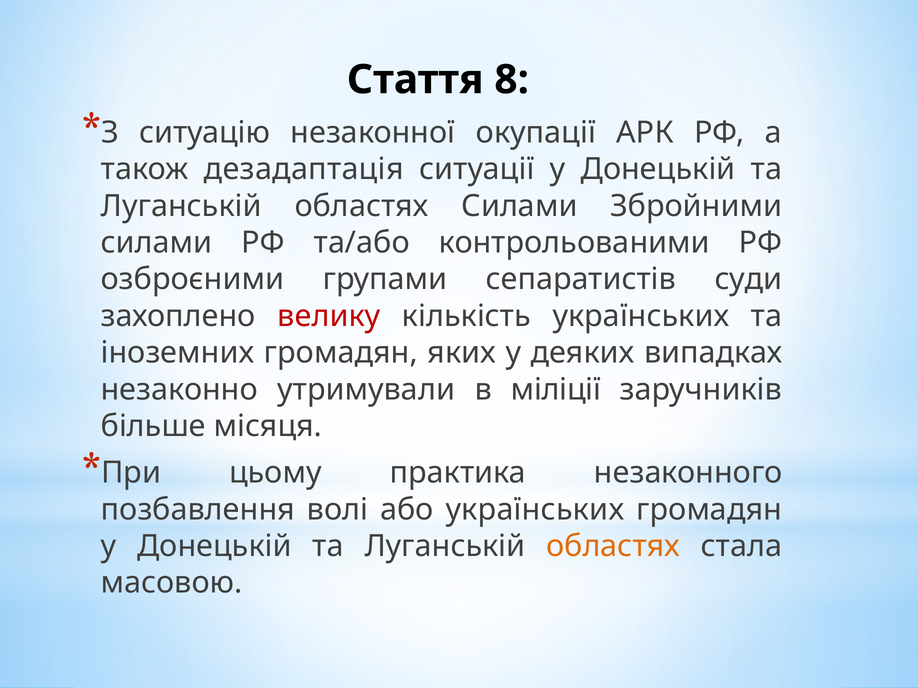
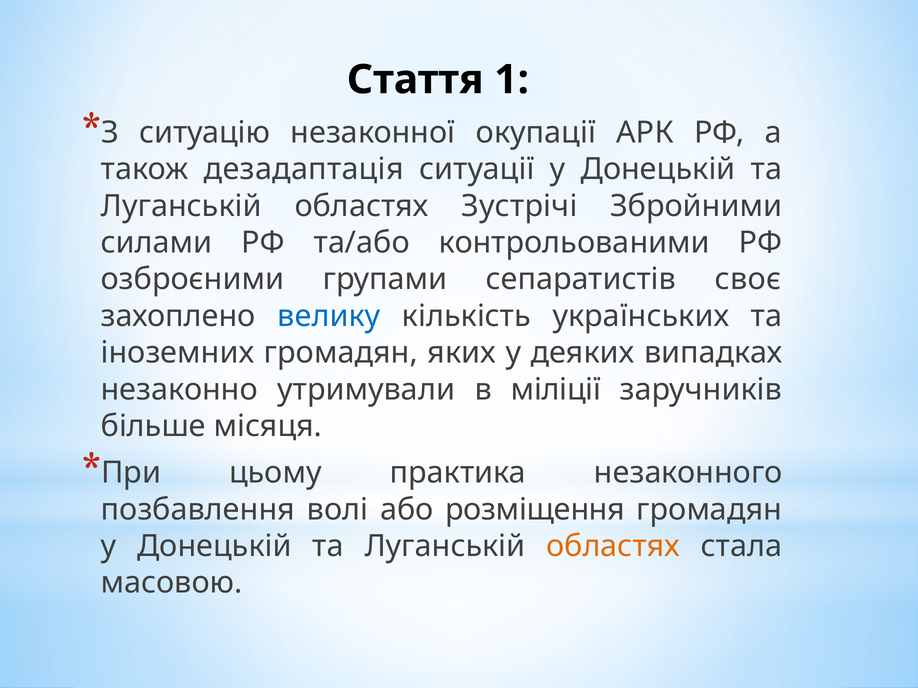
8: 8 -> 1
областях Силами: Силами -> Зустрічі
суди: суди -> своє
велику colour: red -> blue
або українських: українських -> розміщення
